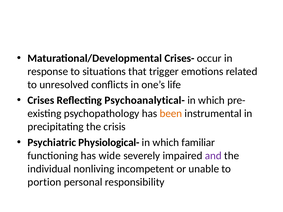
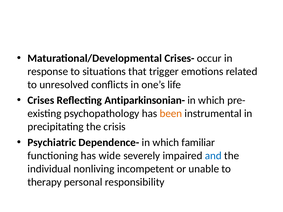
Psychoanalytical-: Psychoanalytical- -> Antiparkinsonian-
Physiological-: Physiological- -> Dependence-
and colour: purple -> blue
portion: portion -> therapy
